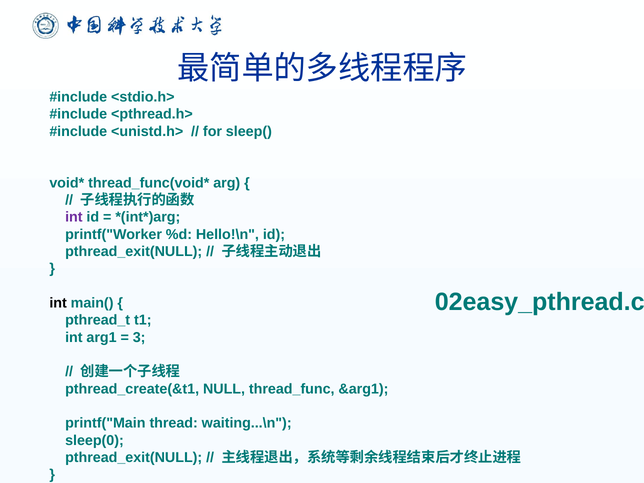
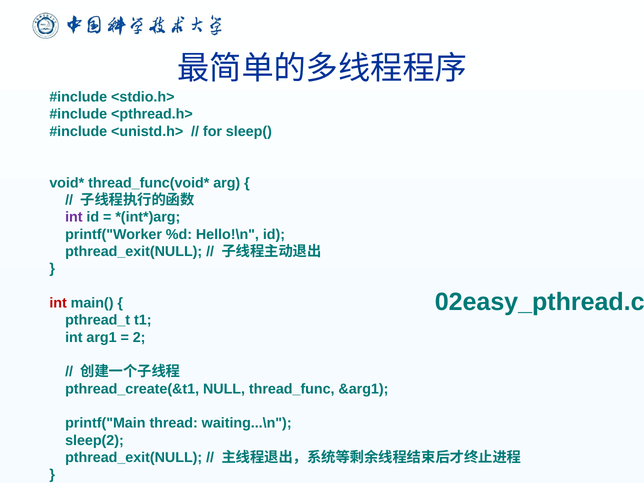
int at (58, 303) colour: black -> red
3: 3 -> 2
sleep(0: sleep(0 -> sleep(2
